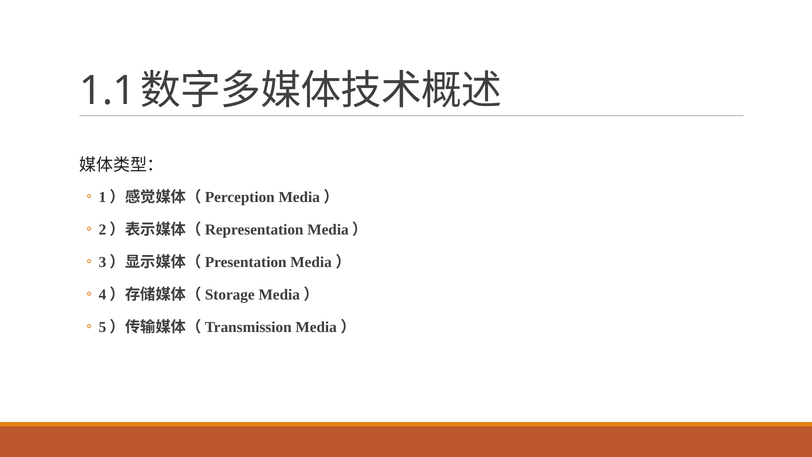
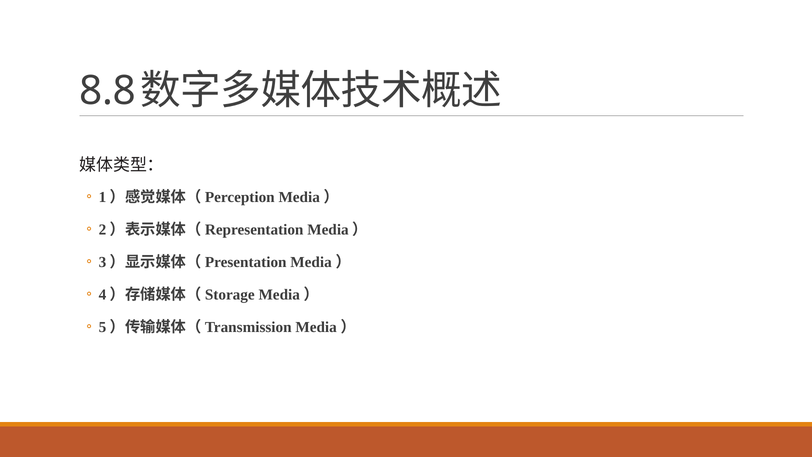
1.1: 1.1 -> 8.8
